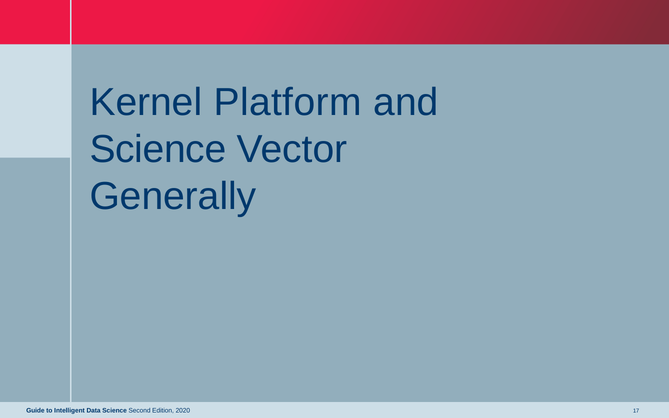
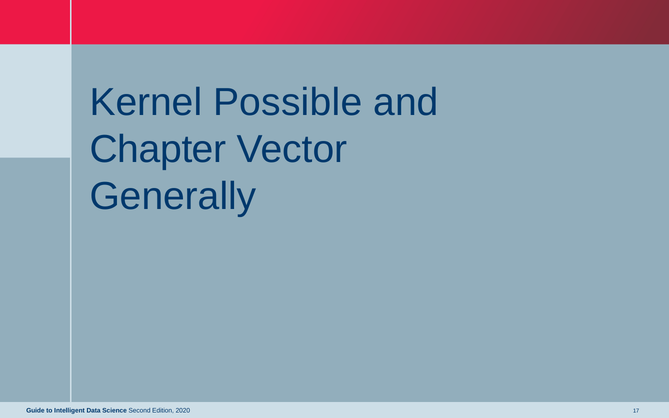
Platform: Platform -> Possible
Science at (158, 149): Science -> Chapter
